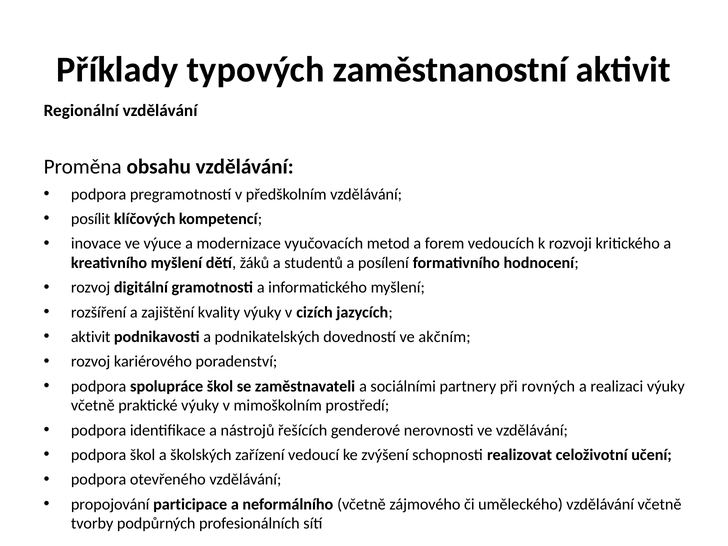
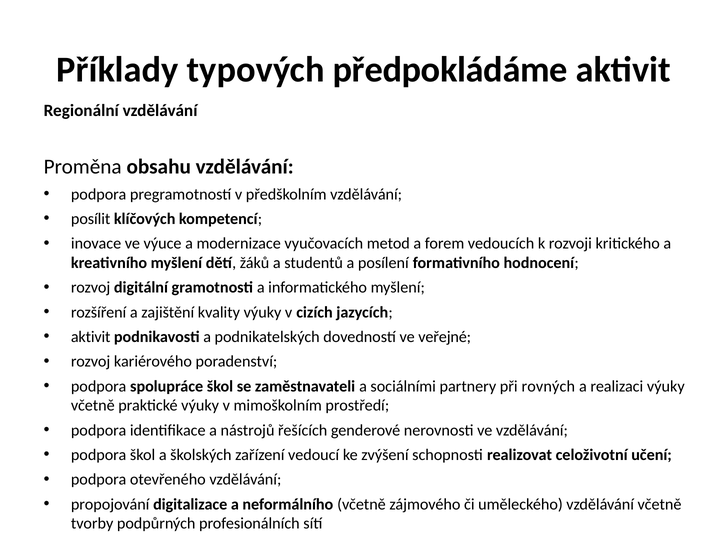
zaměstnanostní: zaměstnanostní -> předpokládáme
akčním: akčním -> veřejné
participace: participace -> digitalizace
